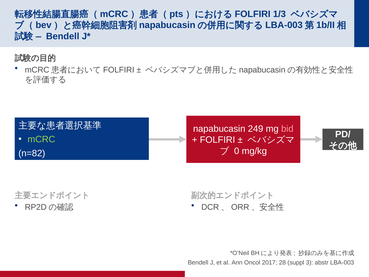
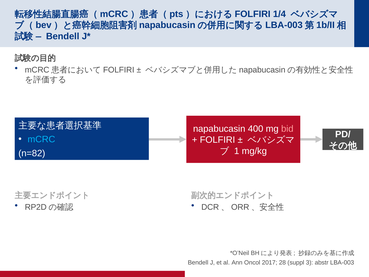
1/3: 1/3 -> 1/4
249: 249 -> 400
mCRC colour: light green -> light blue
0: 0 -> 1
